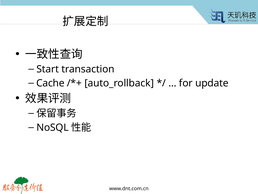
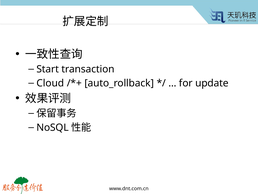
Cache: Cache -> Cloud
